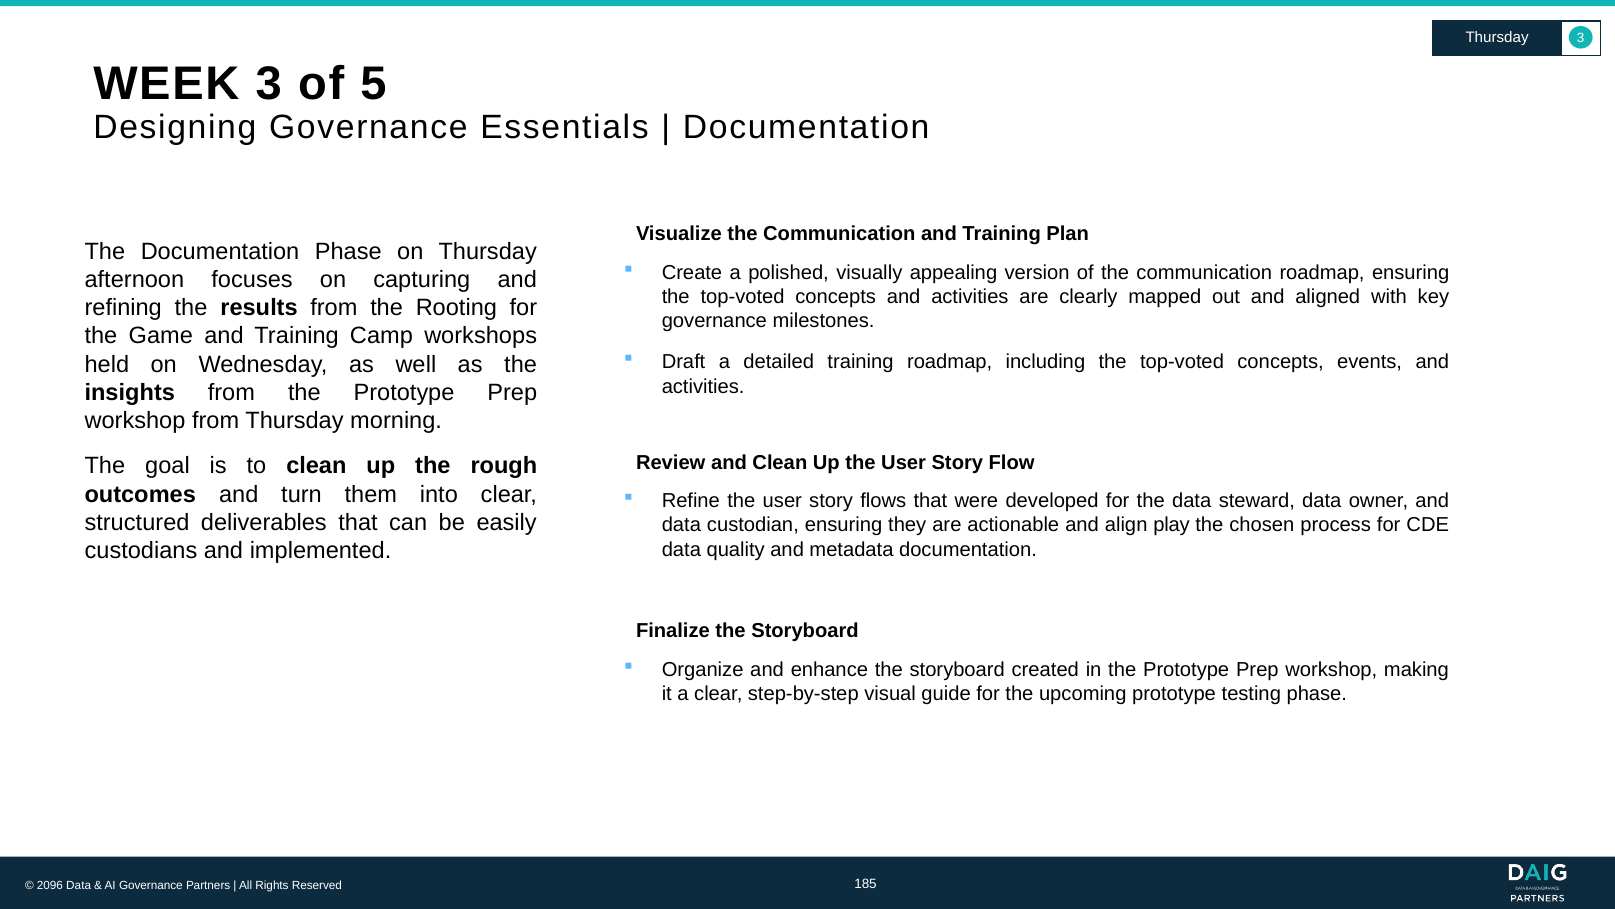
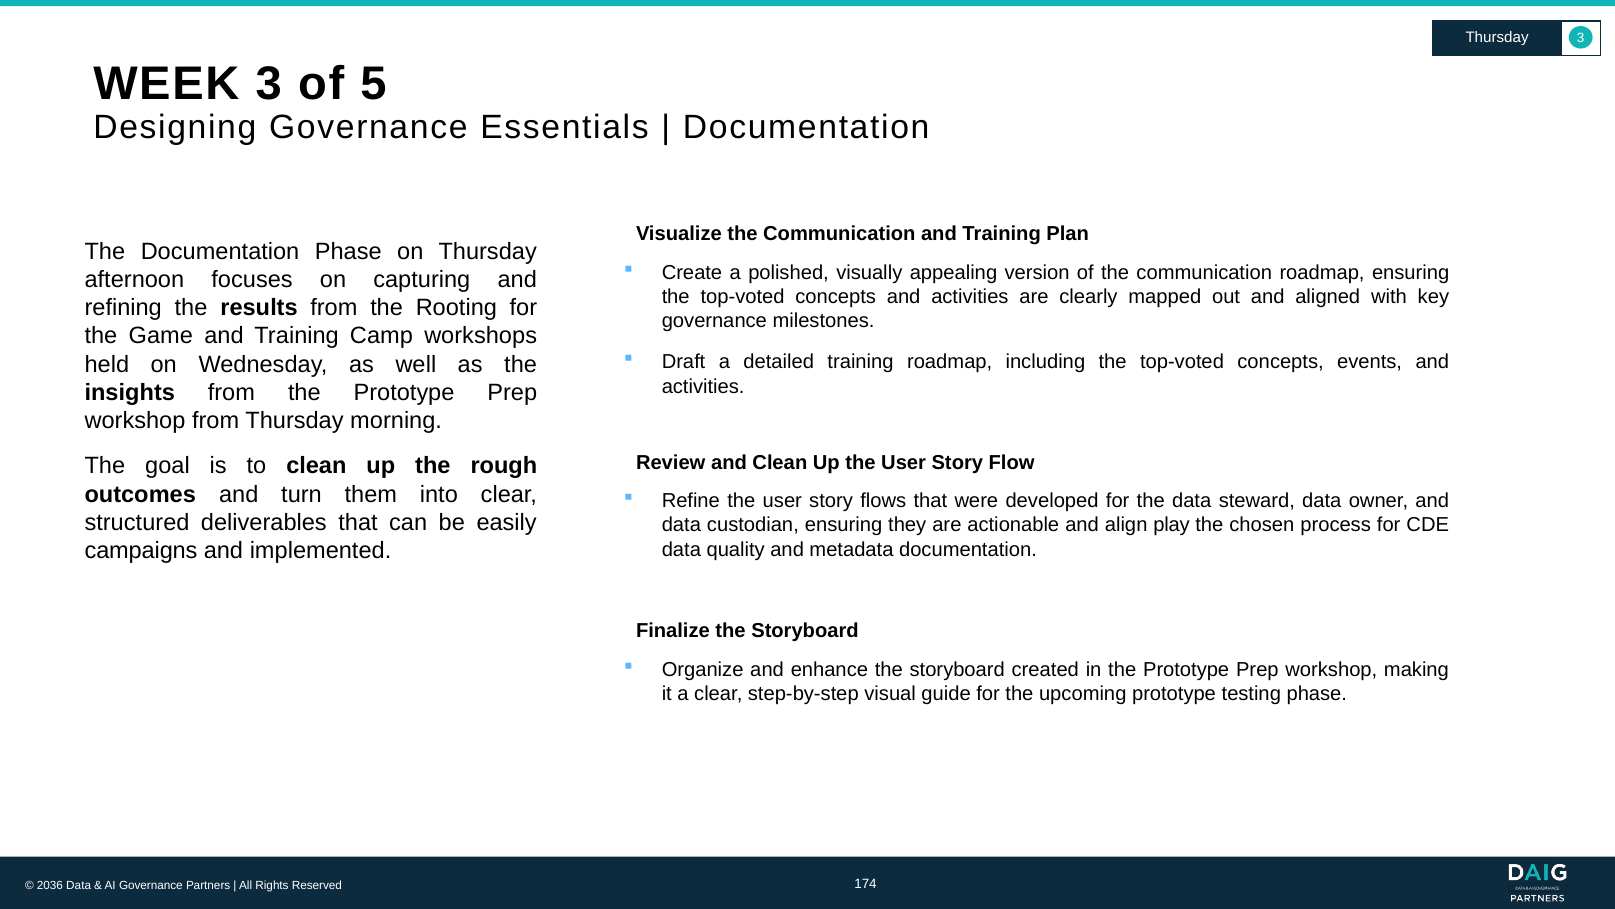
custodians: custodians -> campaigns
2096: 2096 -> 2036
185: 185 -> 174
